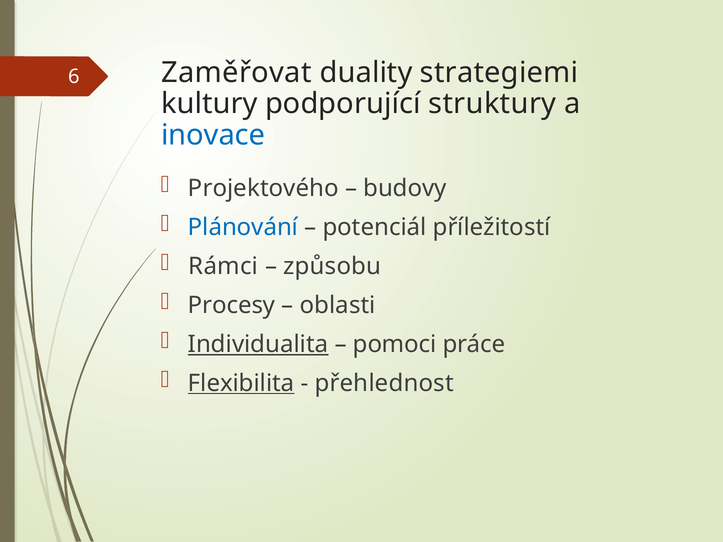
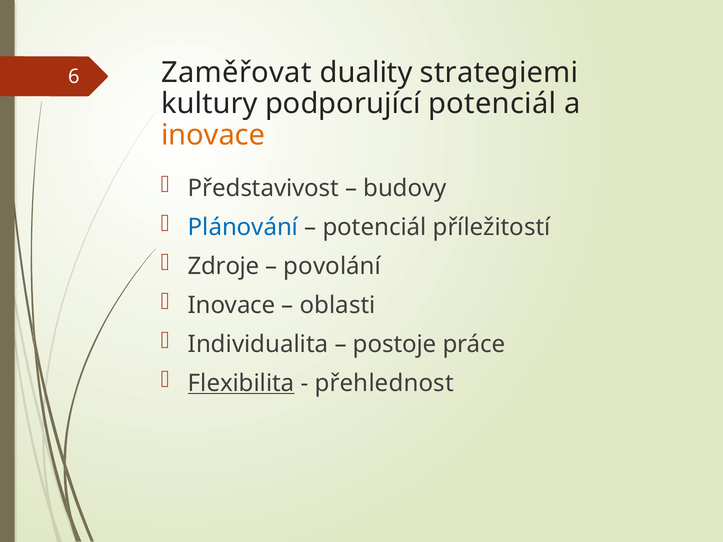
podporující struktury: struktury -> potenciál
inovace at (213, 135) colour: blue -> orange
Projektového: Projektového -> Představivost
Rámci: Rámci -> Zdroje
způsobu: způsobu -> povolání
Procesy at (232, 305): Procesy -> Inovace
Individualita underline: present -> none
pomoci: pomoci -> postoje
